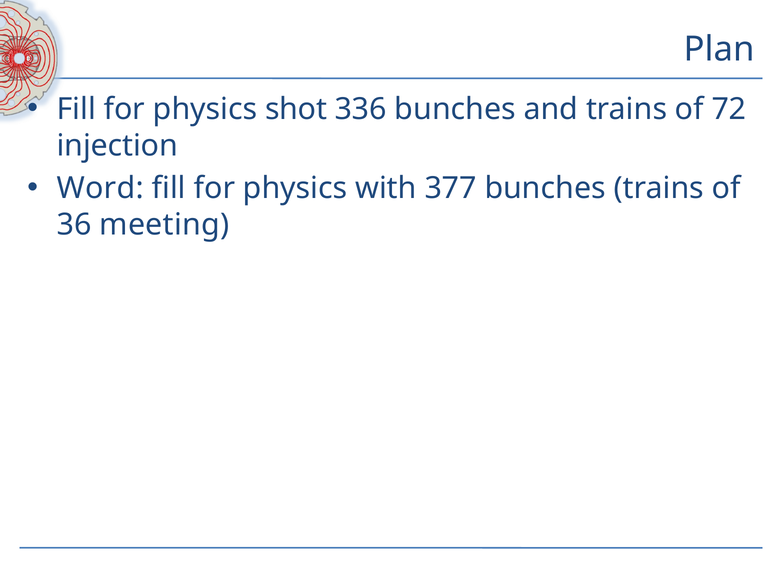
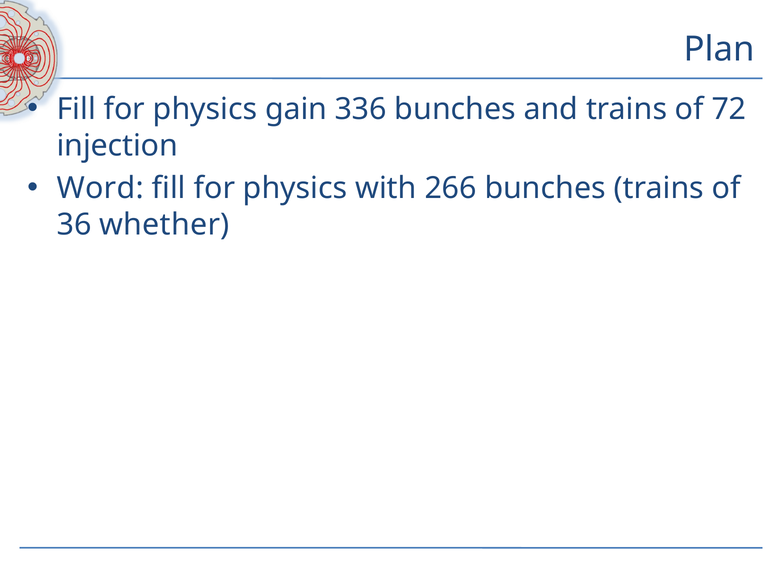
shot: shot -> gain
377: 377 -> 266
meeting: meeting -> whether
